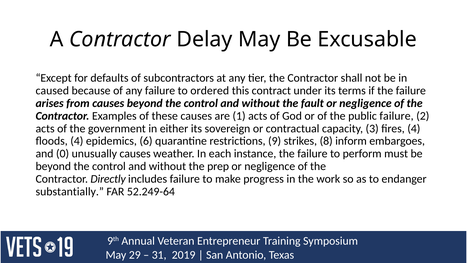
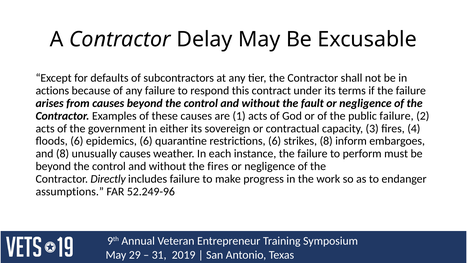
caused: caused -> actions
ordered: ordered -> respond
floods 4: 4 -> 6
restrictions 9: 9 -> 6
and 0: 0 -> 8
the prep: prep -> fires
substantially: substantially -> assumptions
52.249-64: 52.249-64 -> 52.249-96
